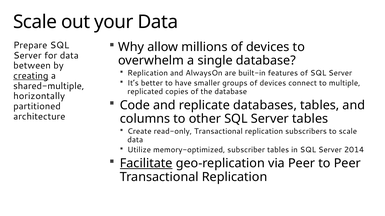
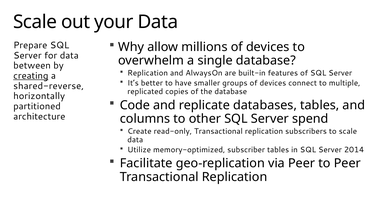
shared-multiple: shared-multiple -> shared-reverse
Server tables: tables -> spend
Facilitate underline: present -> none
